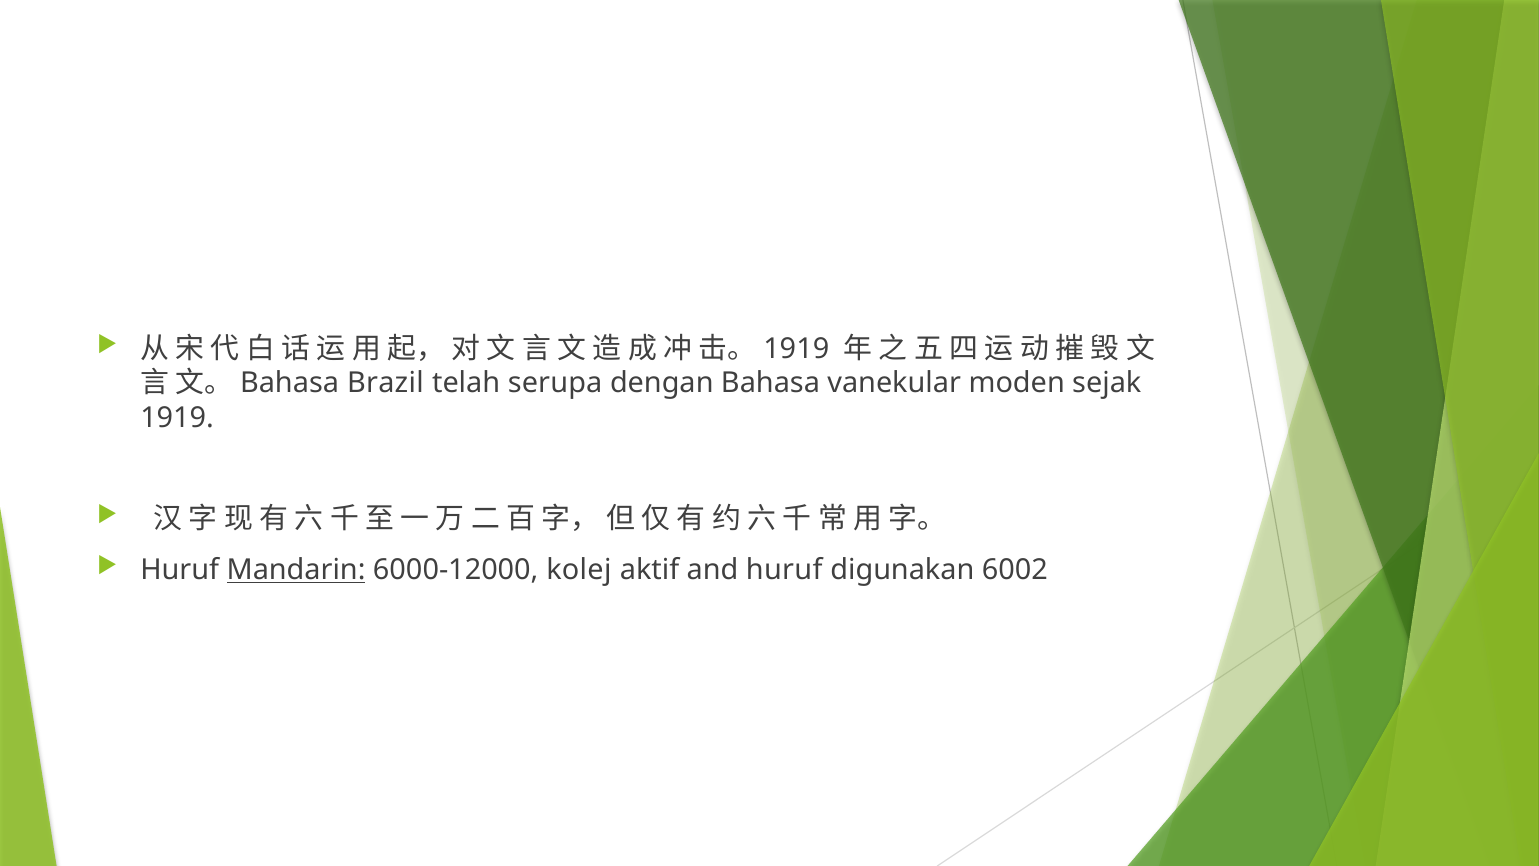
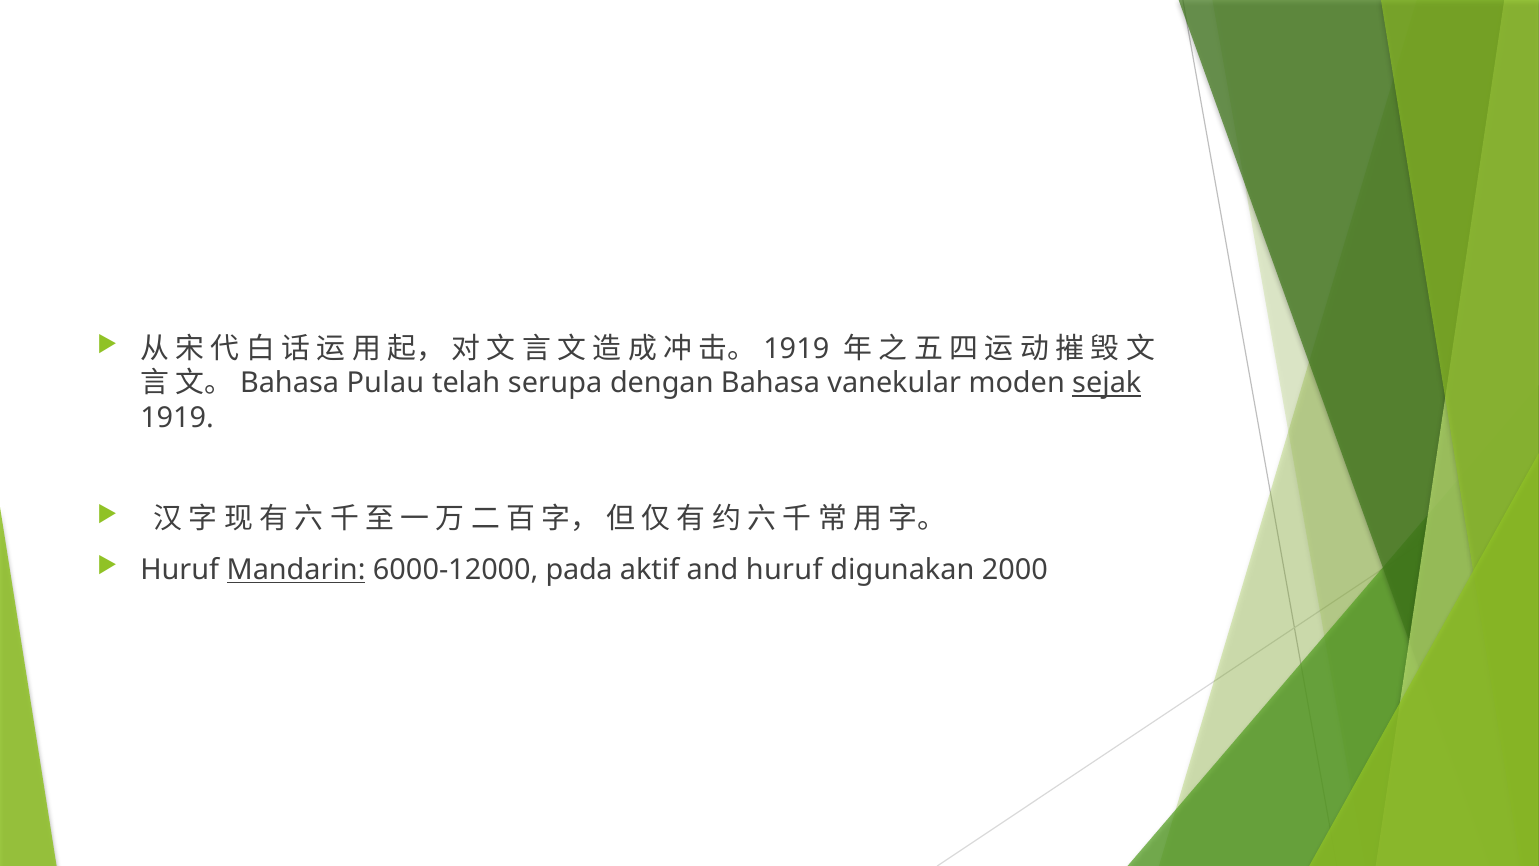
Brazil: Brazil -> Pulau
sejak underline: none -> present
kolej: kolej -> pada
6002: 6002 -> 2000
